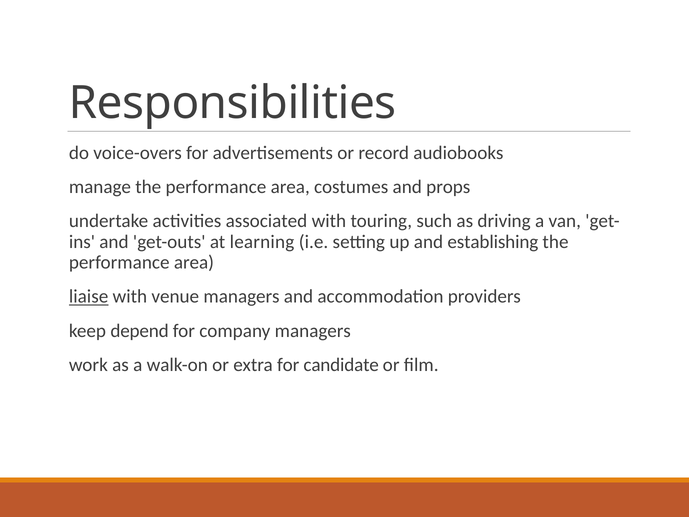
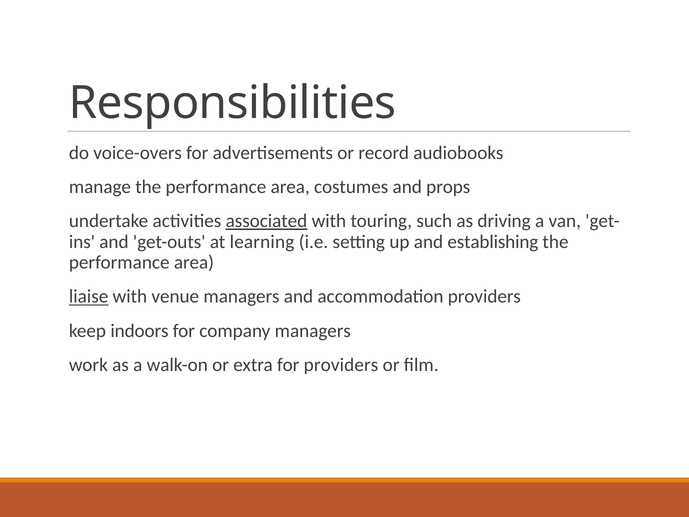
associated underline: none -> present
depend: depend -> indoors
for candidate: candidate -> providers
